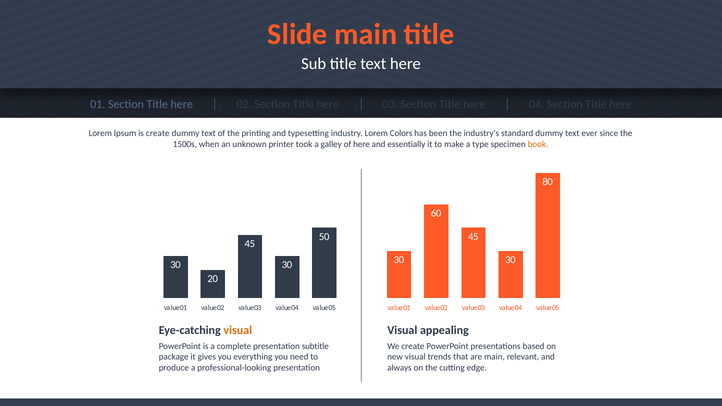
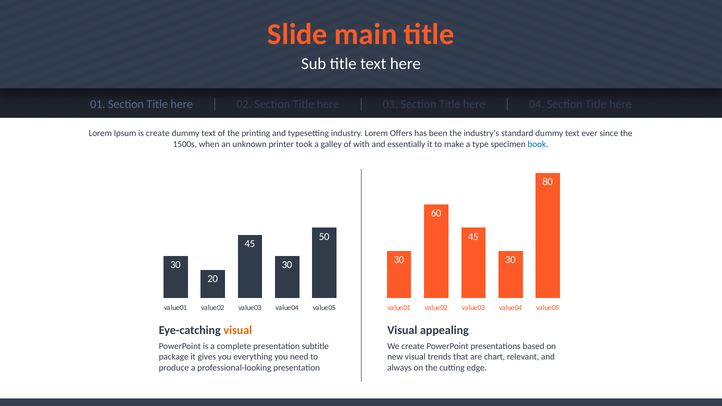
Colors: Colors -> Offers
of here: here -> with
book colour: orange -> blue
are main: main -> chart
